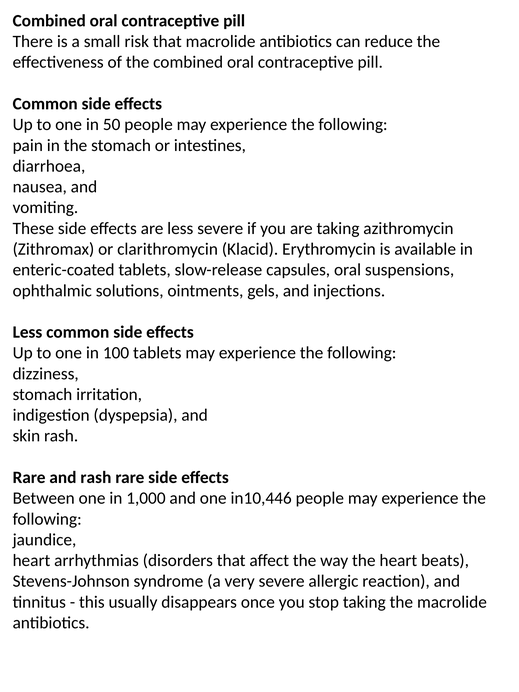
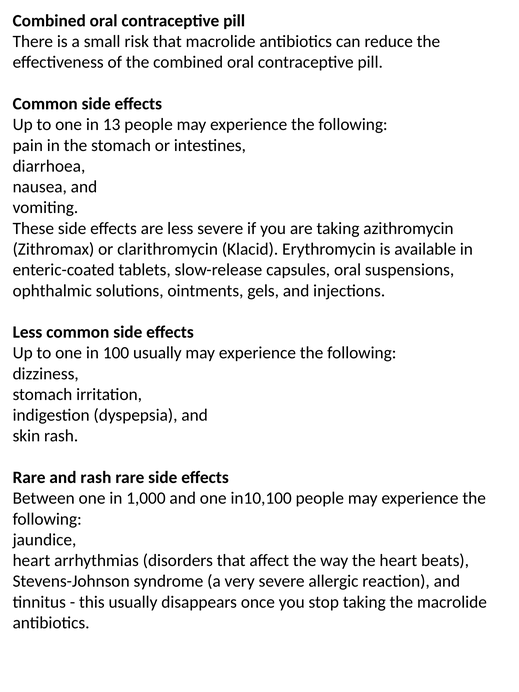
50: 50 -> 13
100 tablets: tablets -> usually
in10,446: in10,446 -> in10,100
